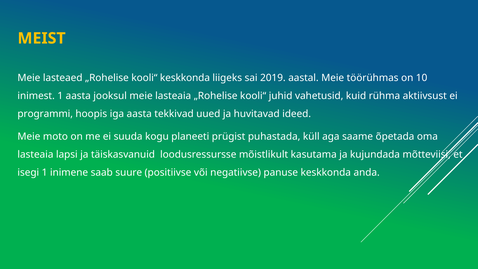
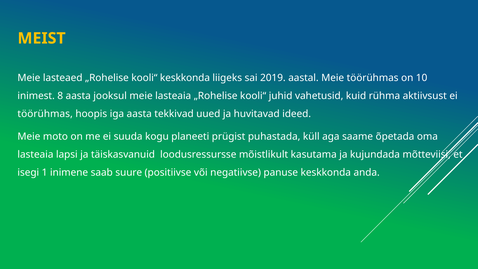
inimest 1: 1 -> 8
programmi at (45, 114): programmi -> töörühmas
